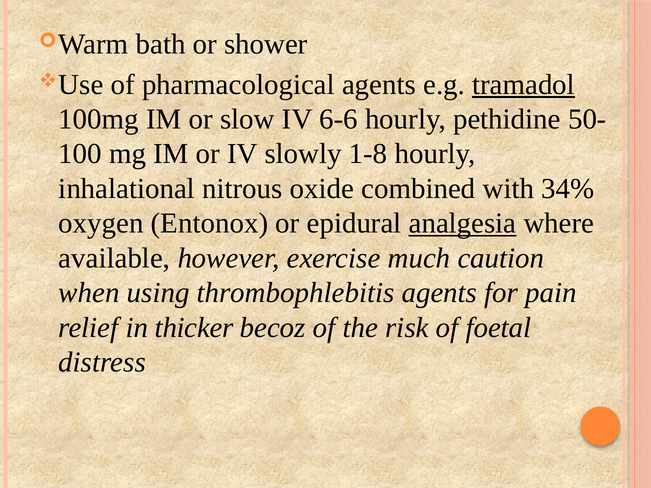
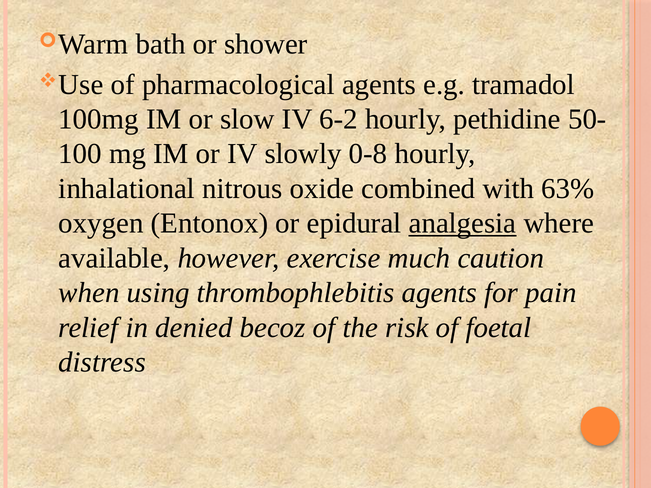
tramadol underline: present -> none
6-6: 6-6 -> 6-2
1-8: 1-8 -> 0-8
34%: 34% -> 63%
thicker: thicker -> denied
